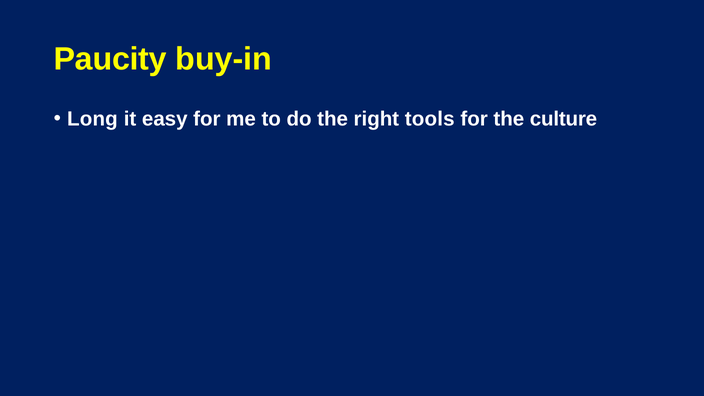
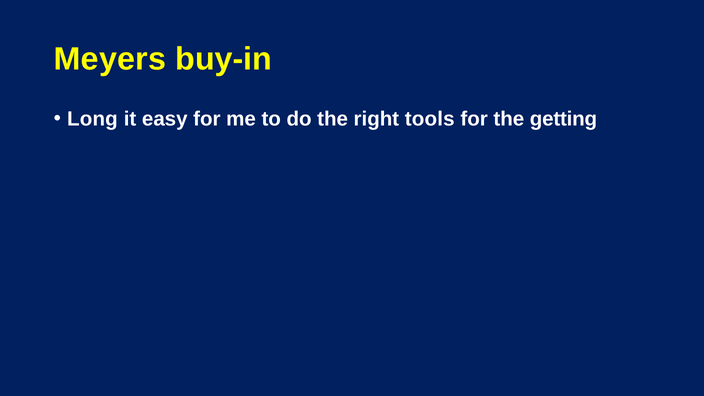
Paucity: Paucity -> Meyers
culture: culture -> getting
